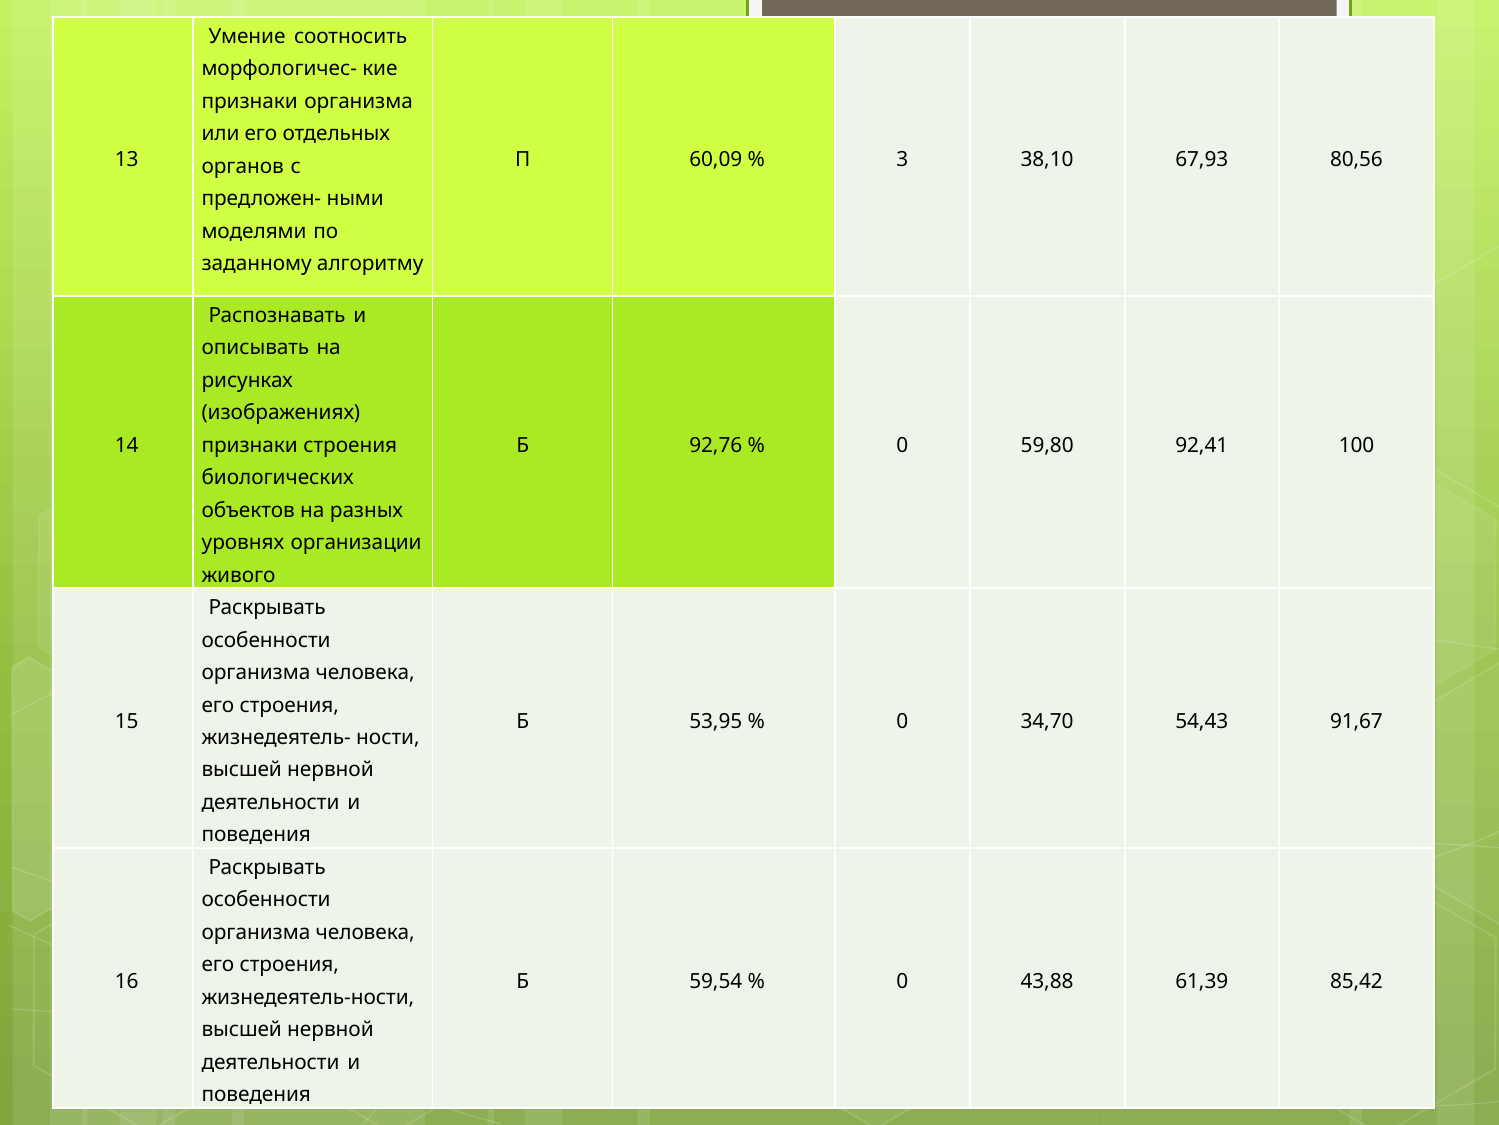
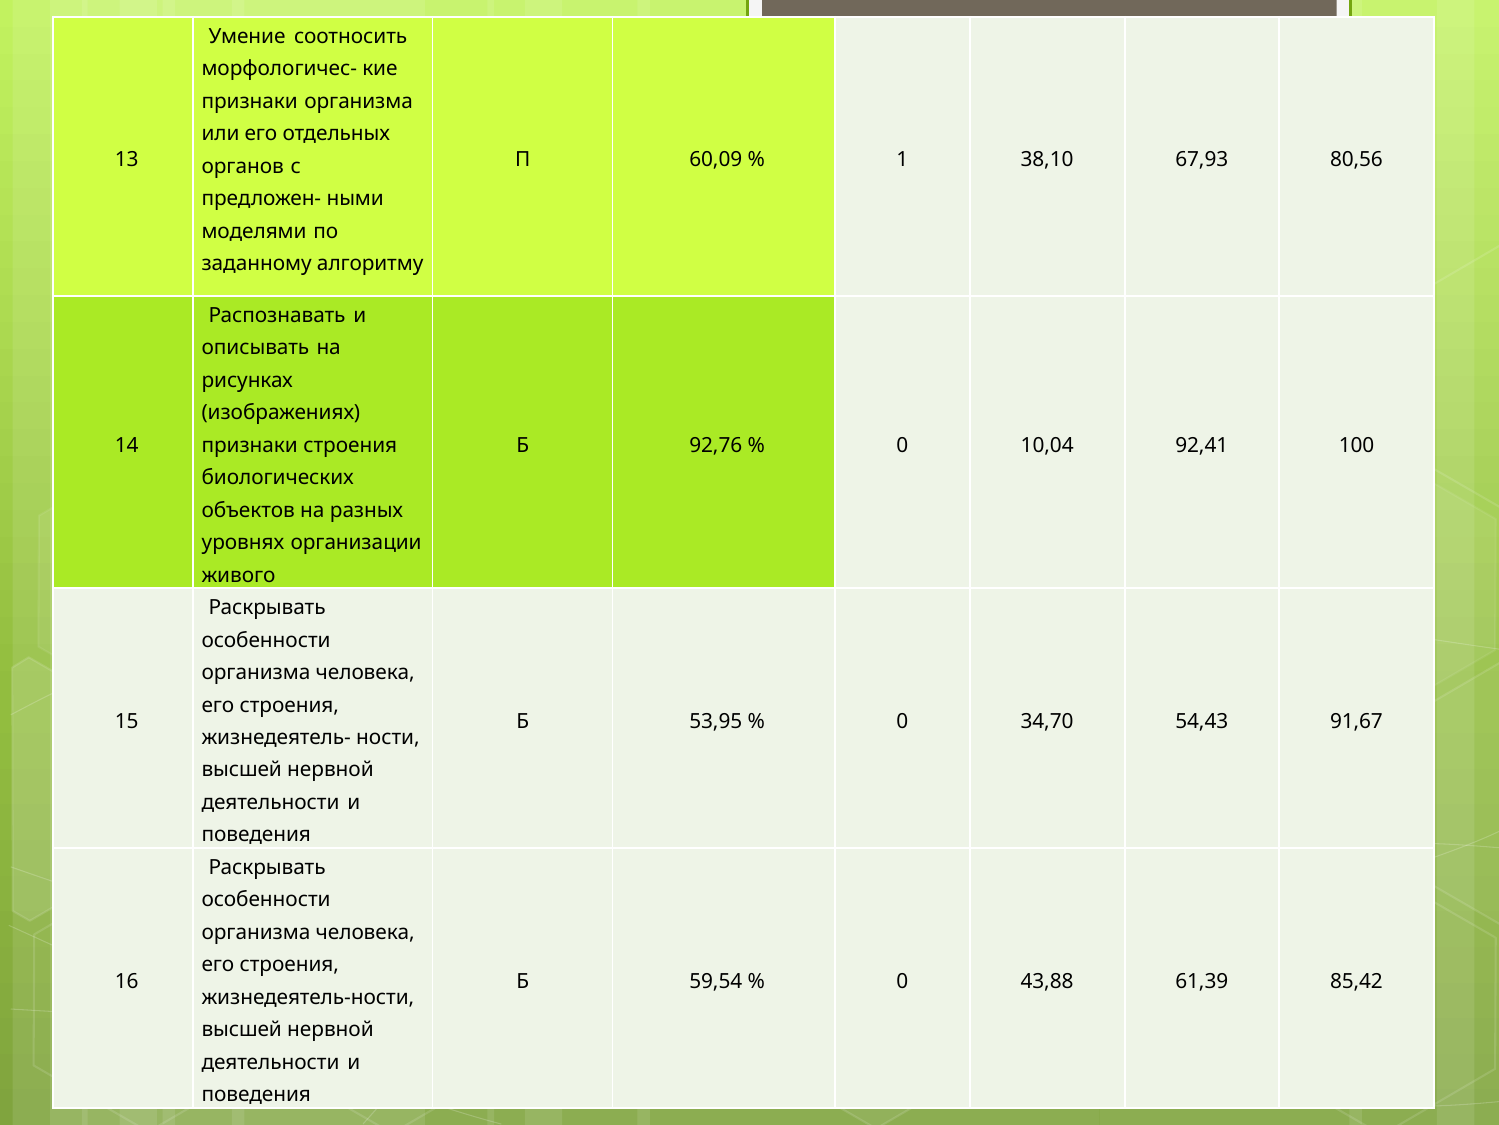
3: 3 -> 1
59,80: 59,80 -> 10,04
